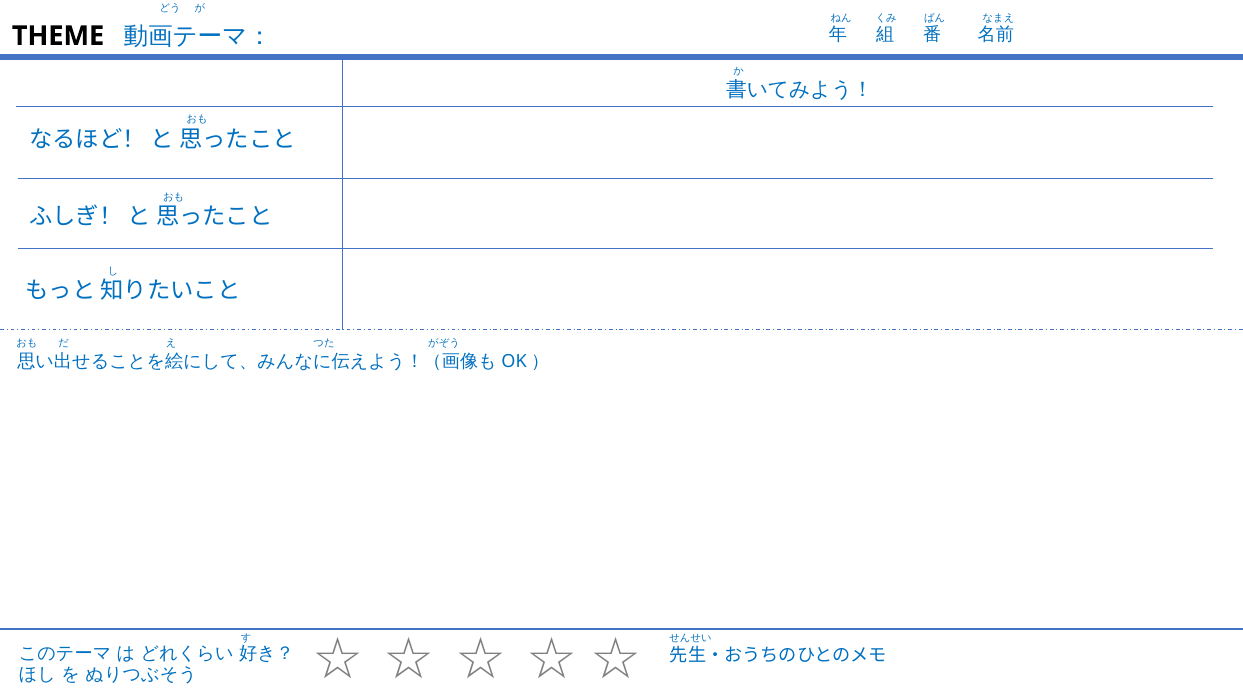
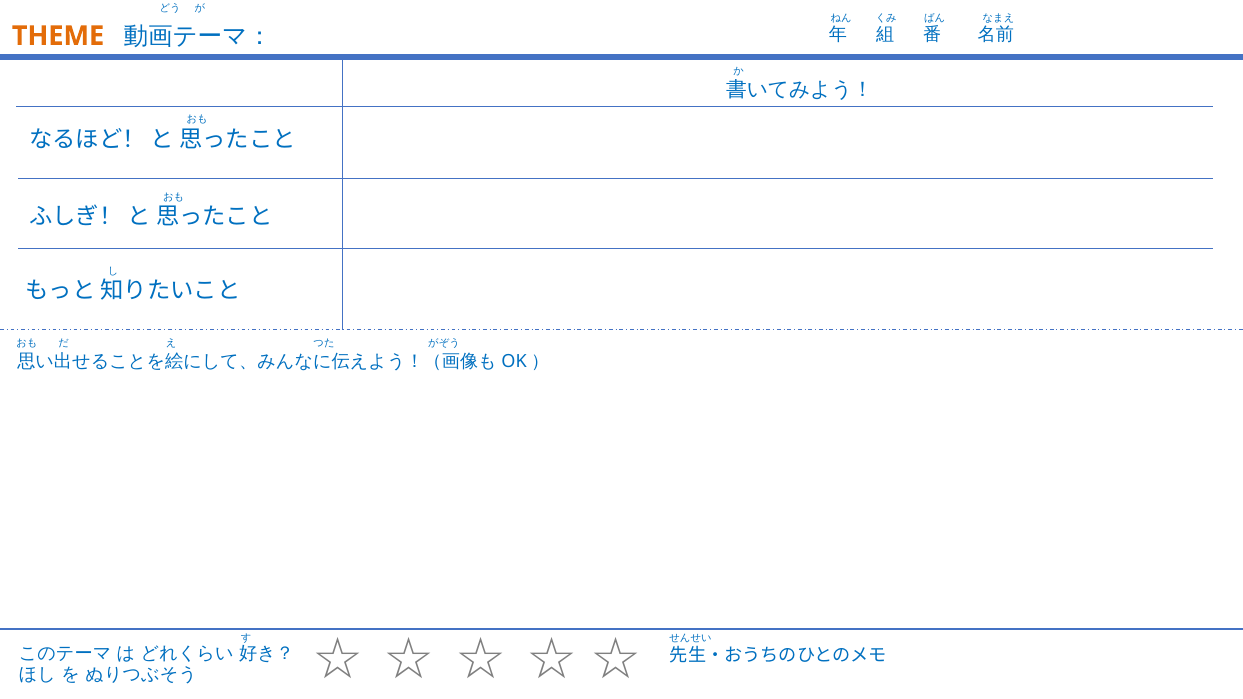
THEME colour: black -> orange
